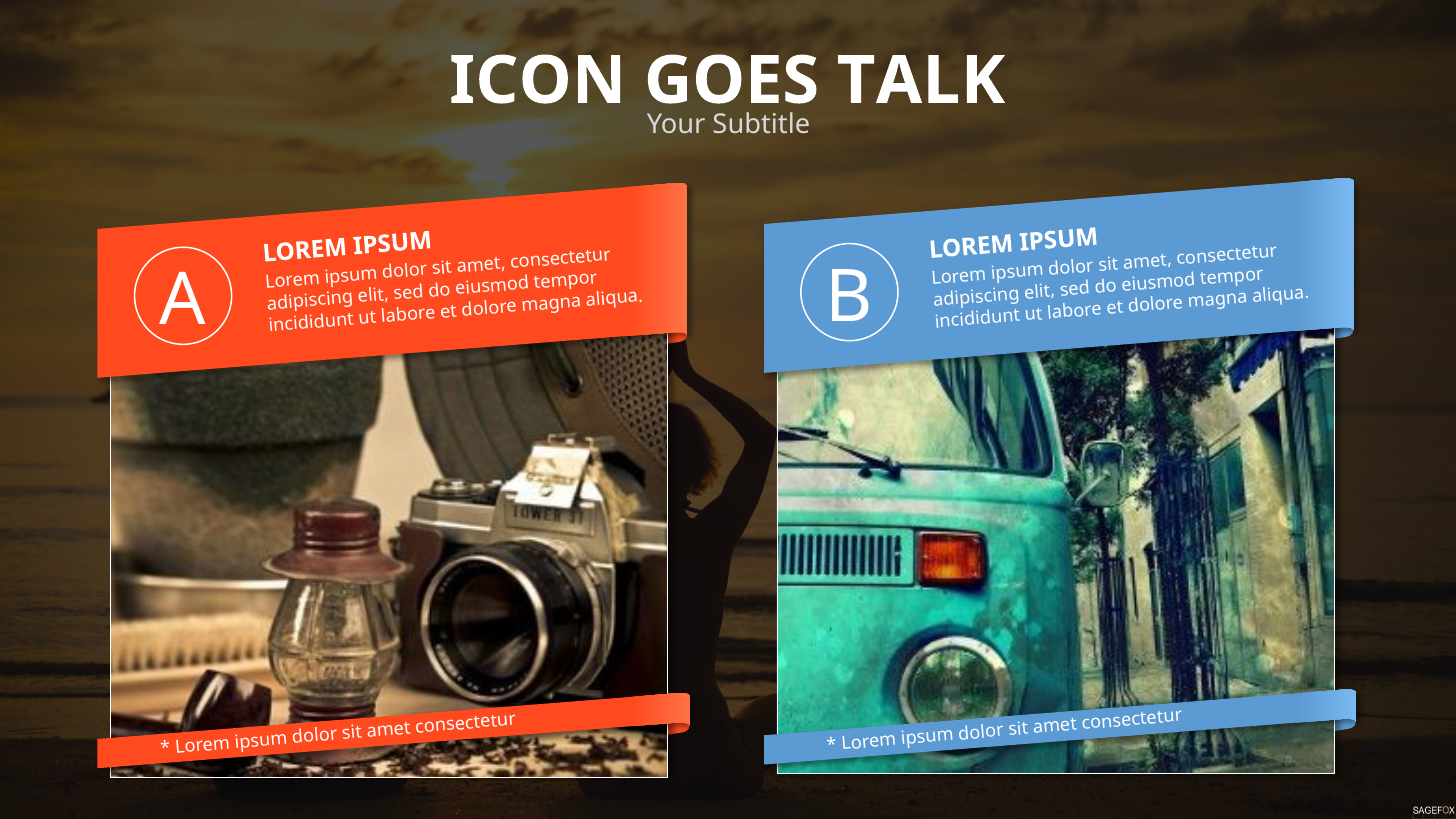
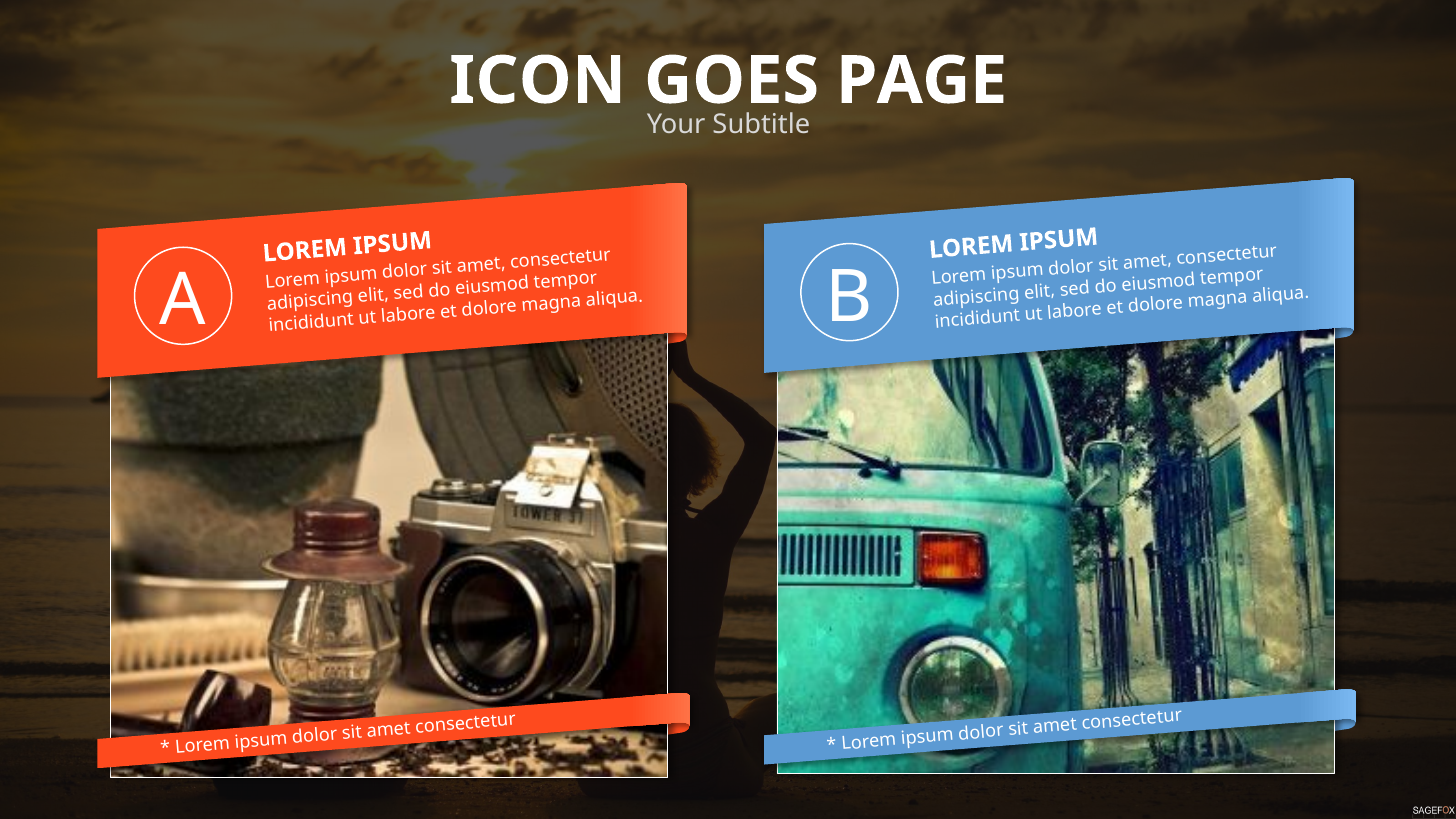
TALK: TALK -> PAGE
